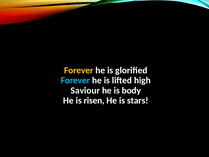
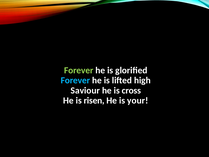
Forever at (79, 70) colour: yellow -> light green
body: body -> cross
stars: stars -> your
